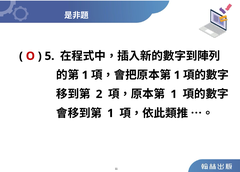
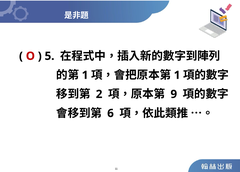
1 at (174, 94): 1 -> 9
1 at (110, 113): 1 -> 6
